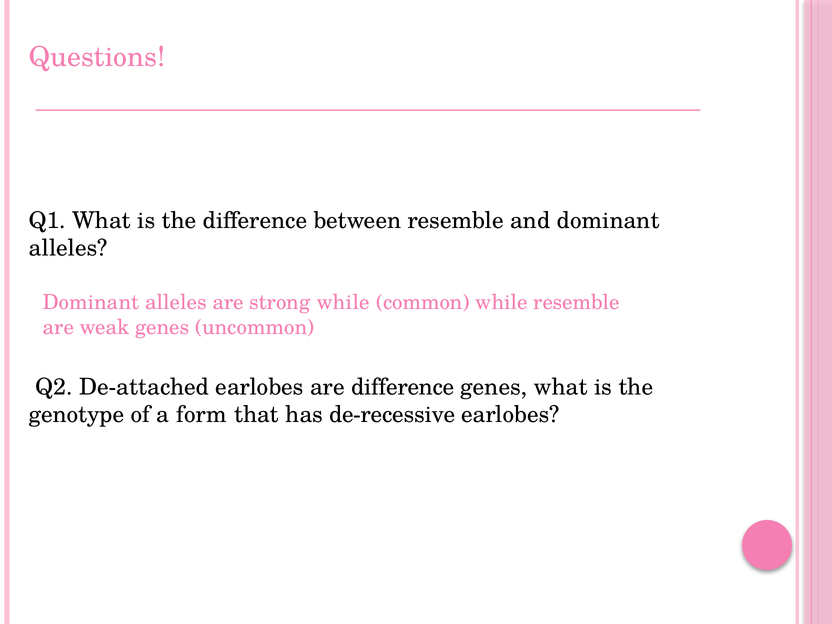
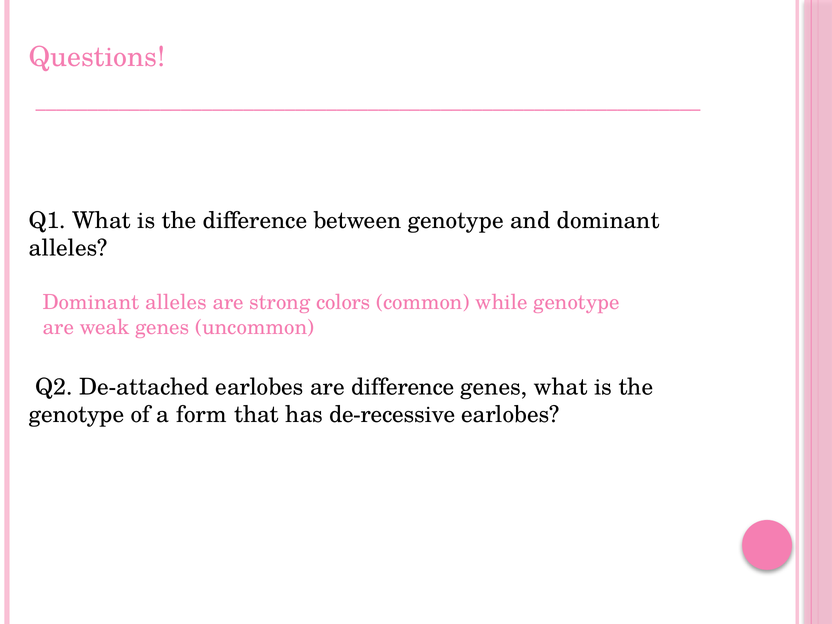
between resemble: resemble -> genotype
strong while: while -> colors
while resemble: resemble -> genotype
